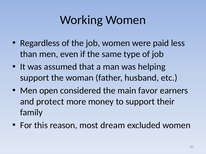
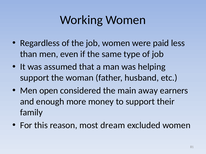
favor: favor -> away
protect: protect -> enough
